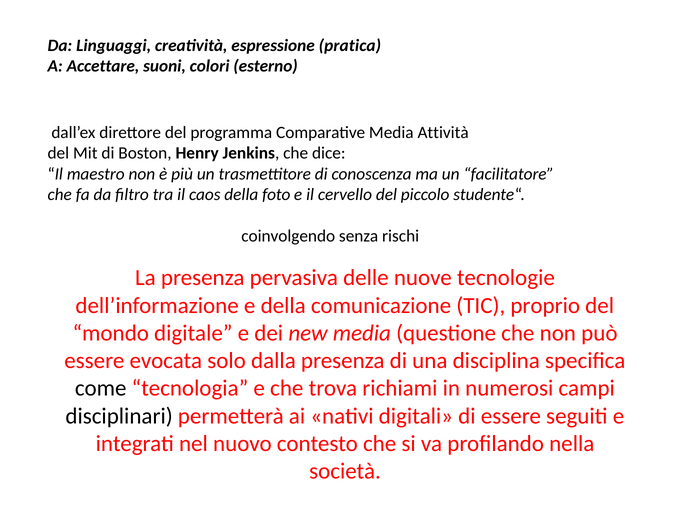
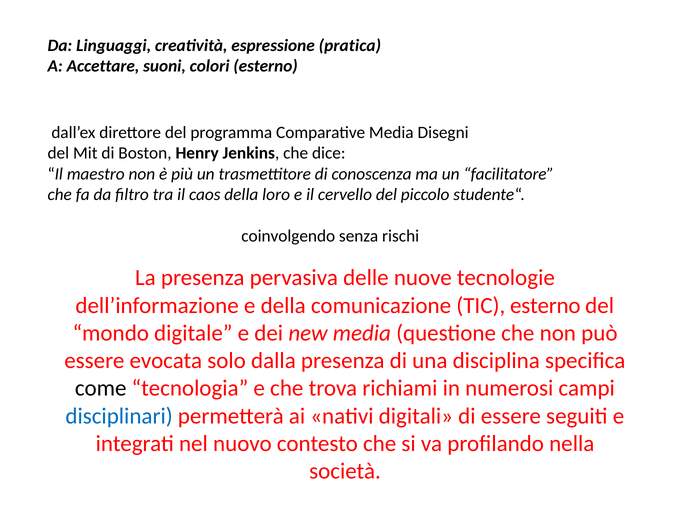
Attività: Attività -> Disegni
foto: foto -> loro
TIC proprio: proprio -> esterno
disciplinari colour: black -> blue
